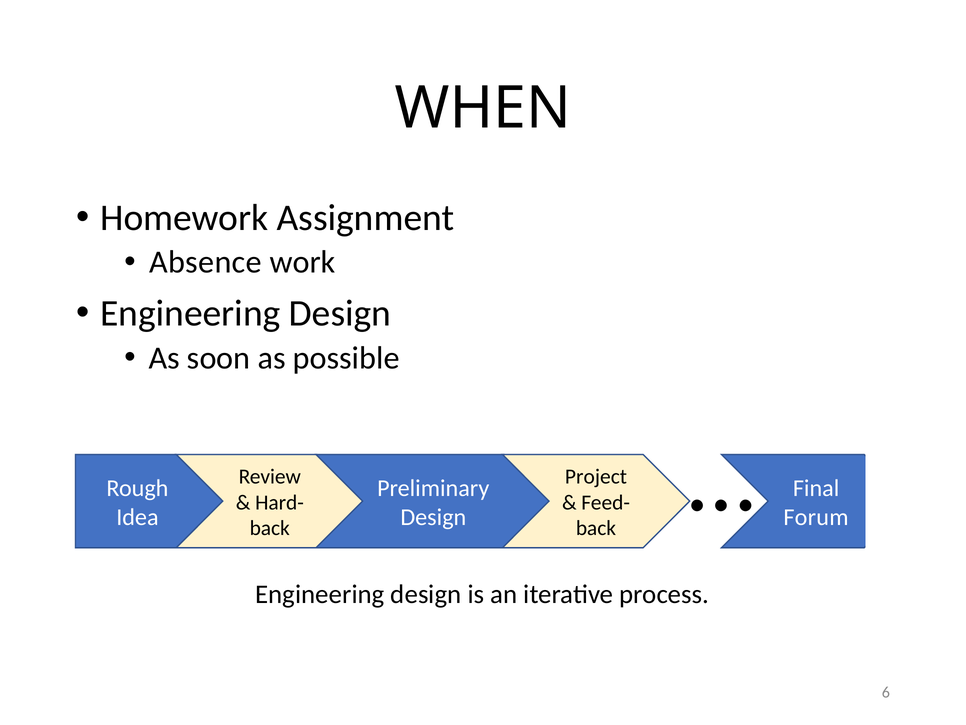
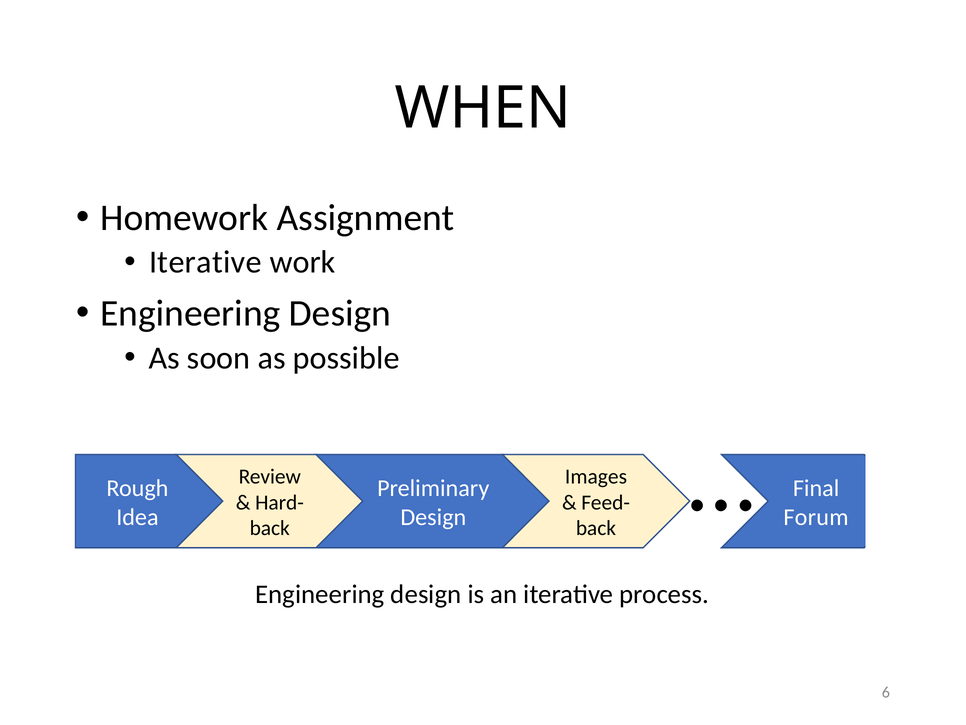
Absence at (205, 262): Absence -> Iterative
Project: Project -> Images
